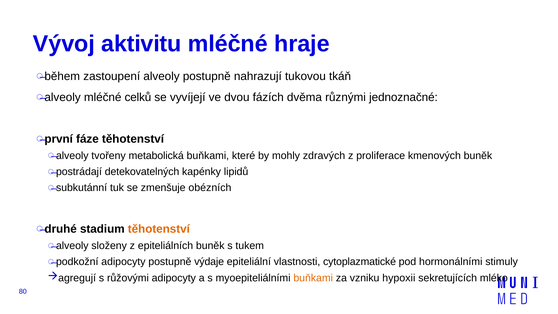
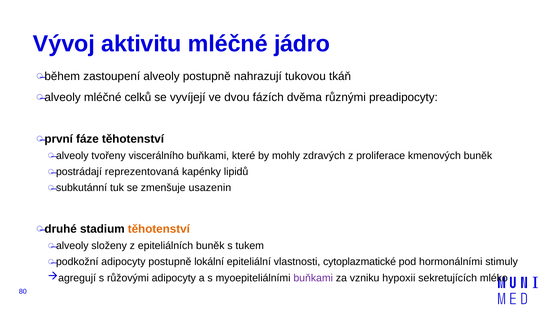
hraje: hraje -> jádro
jednoznačné: jednoznačné -> preadipocyty
metabolická: metabolická -> viscerálního
detekovatelných: detekovatelných -> reprezentovaná
obézních: obézních -> usazenin
výdaje: výdaje -> lokální
buňkami at (313, 278) colour: orange -> purple
